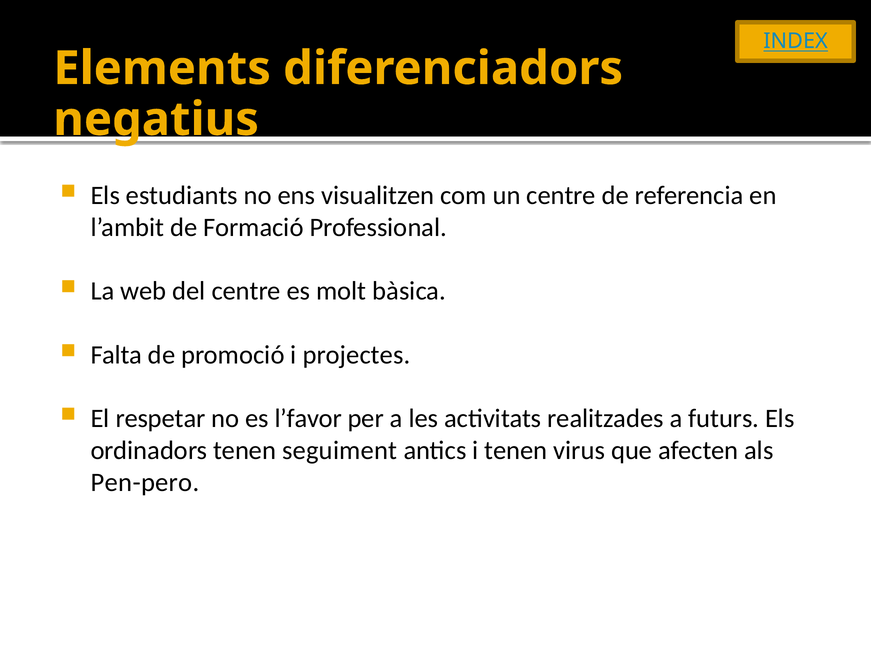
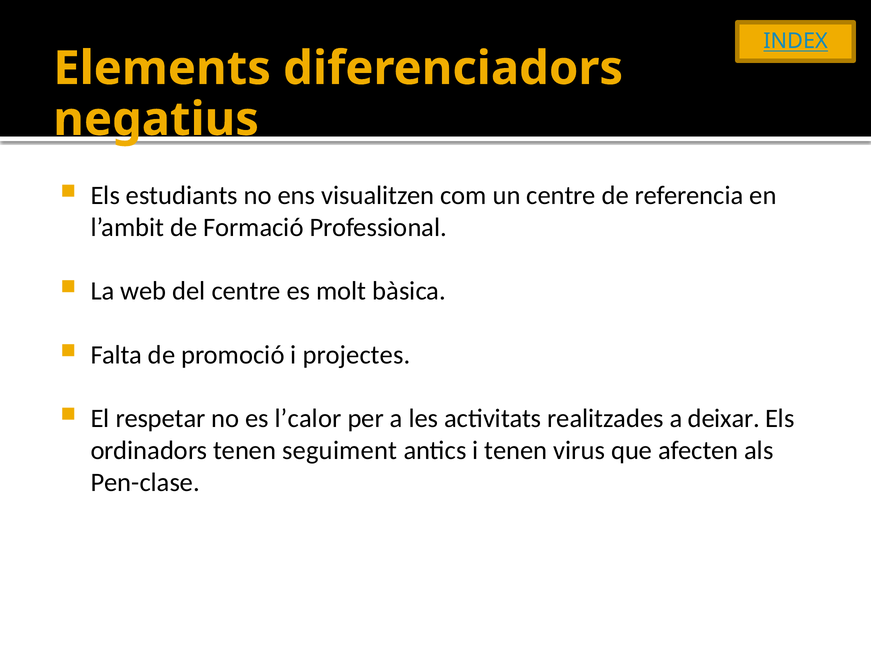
l’favor: l’favor -> l’calor
futurs: futurs -> deixar
Pen-pero: Pen-pero -> Pen-clase
